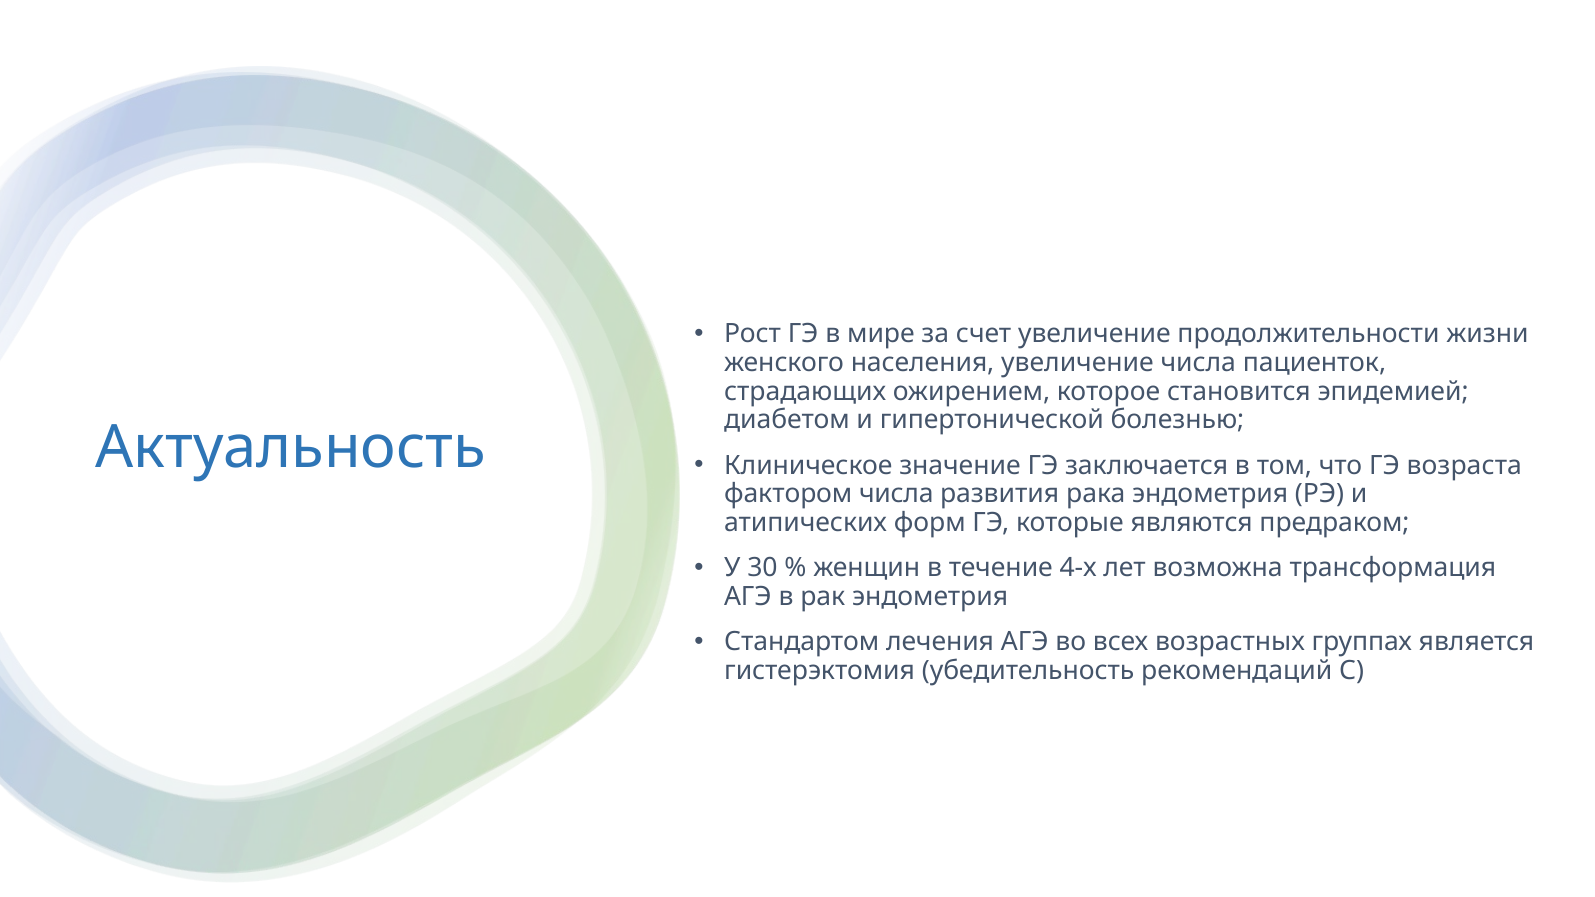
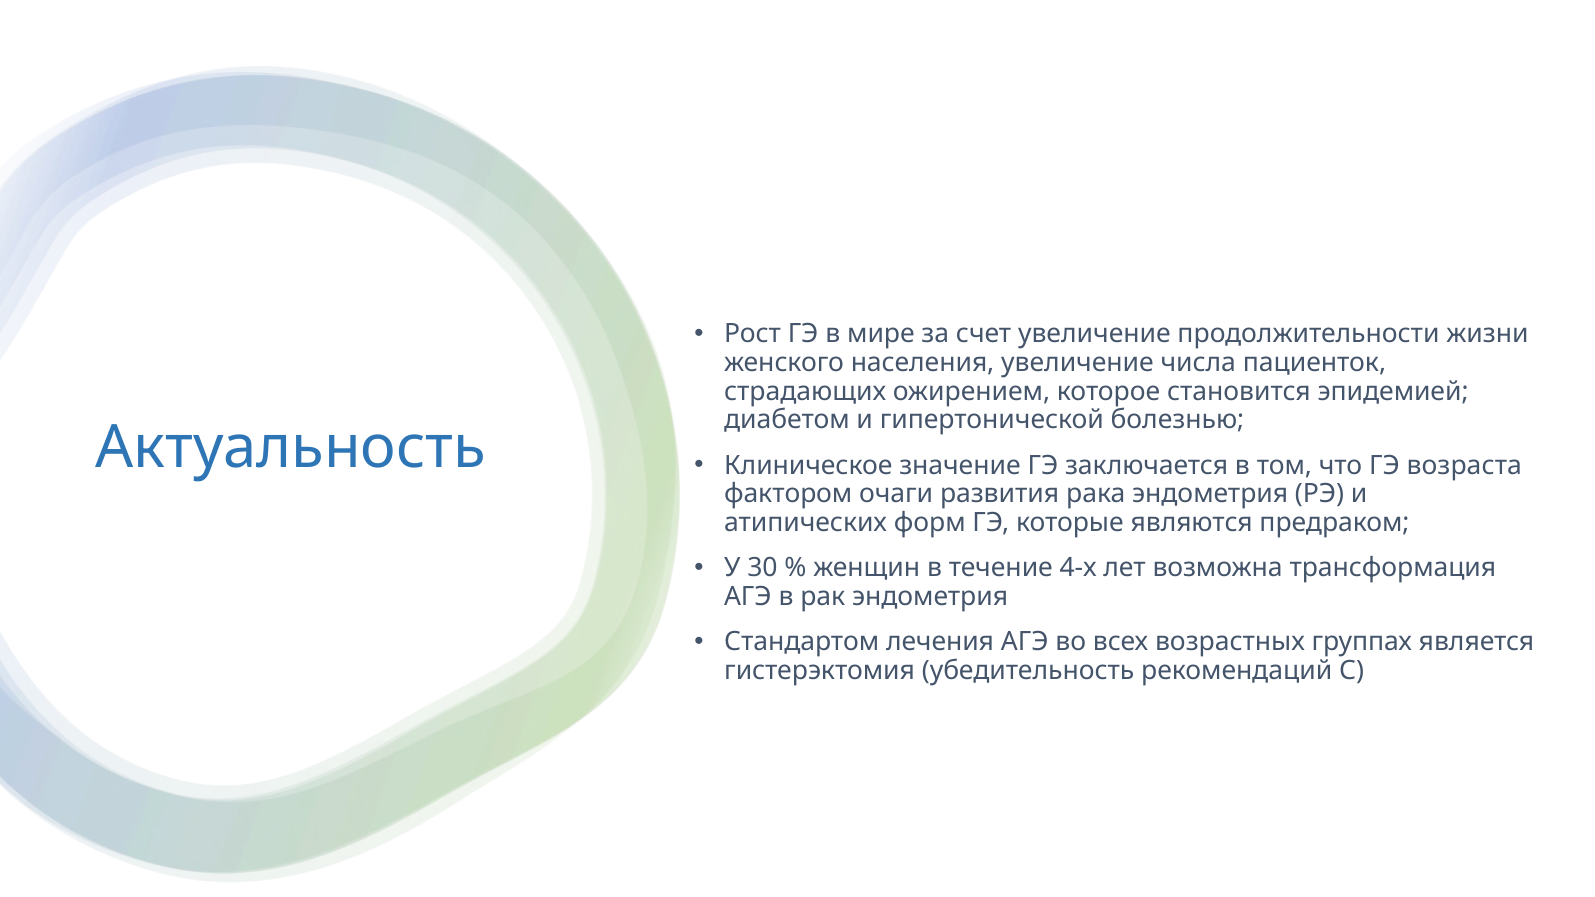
фактором числа: числа -> очаги
